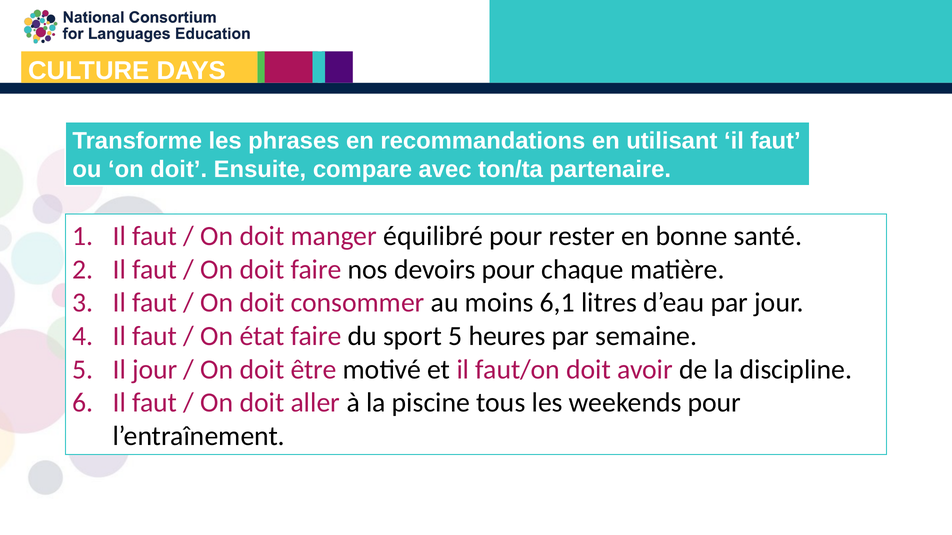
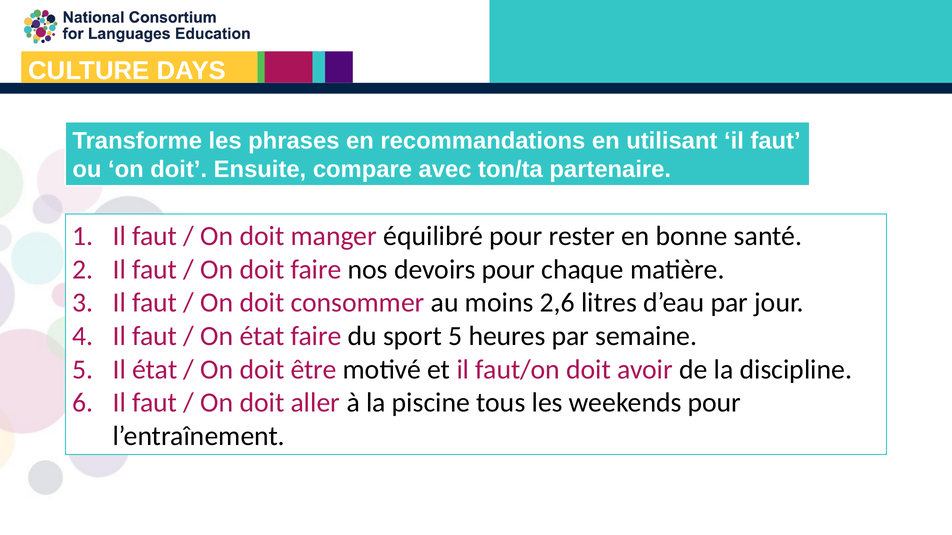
6,1: 6,1 -> 2,6
Il jour: jour -> état
